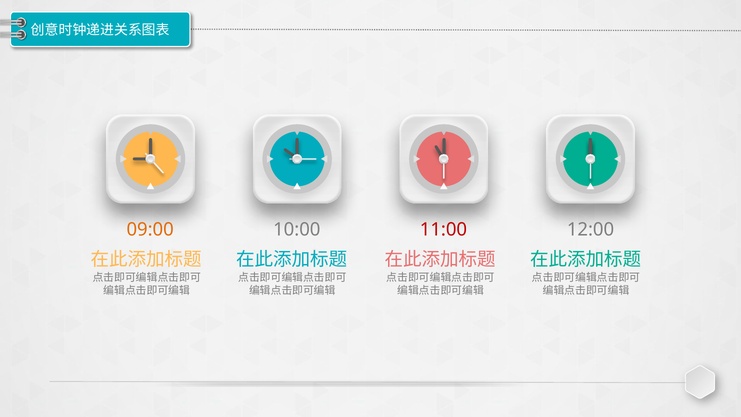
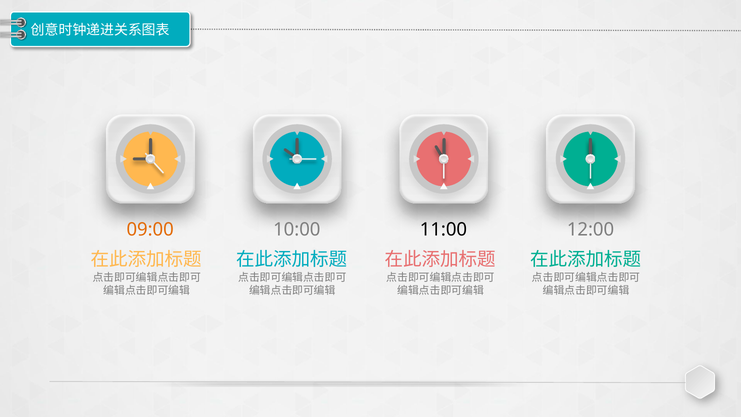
11:00 colour: red -> black
